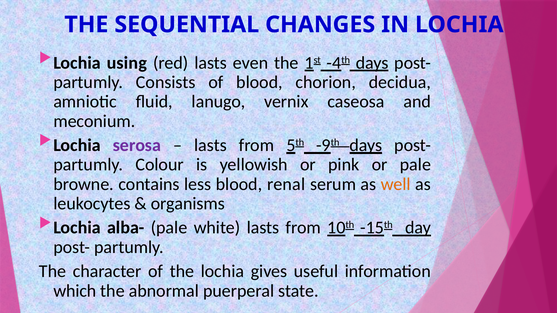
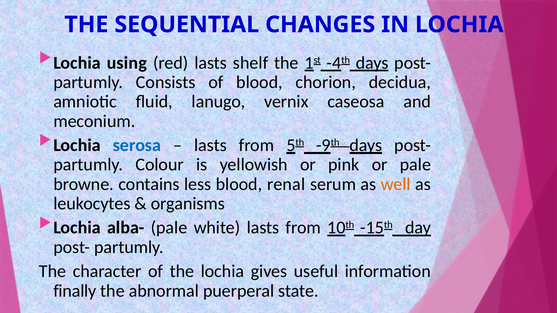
even: even -> shelf
serosa colour: purple -> blue
which: which -> finally
